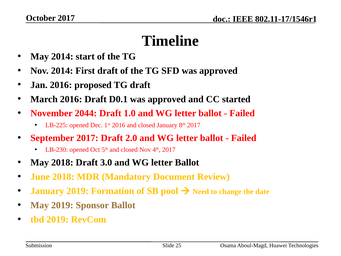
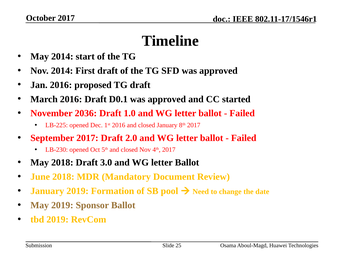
2044: 2044 -> 2036
